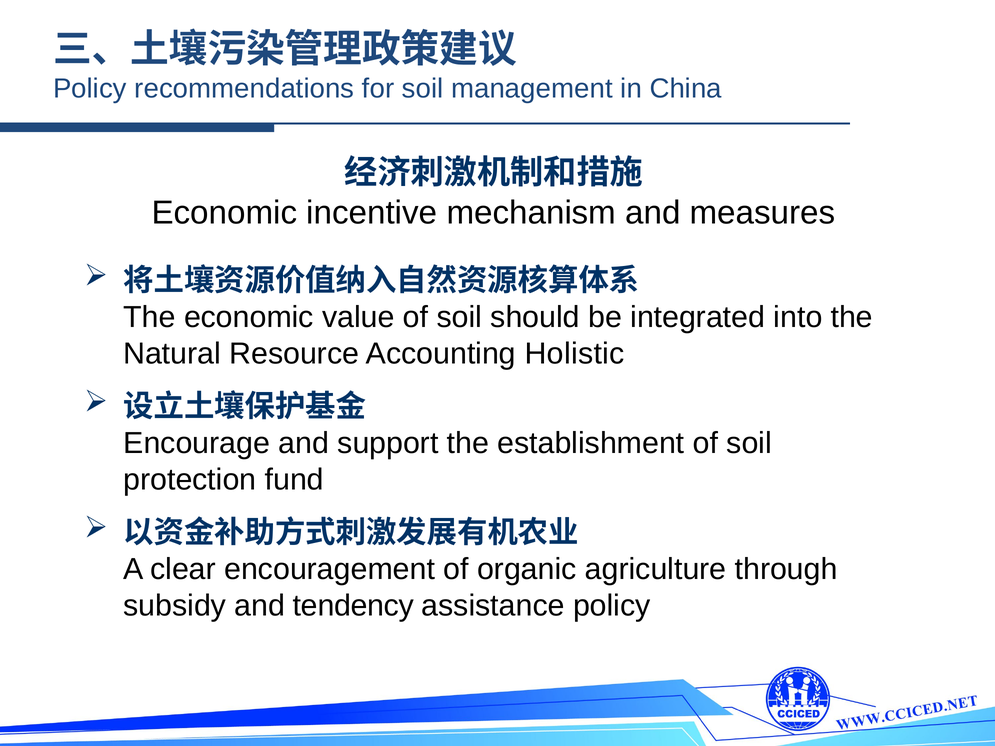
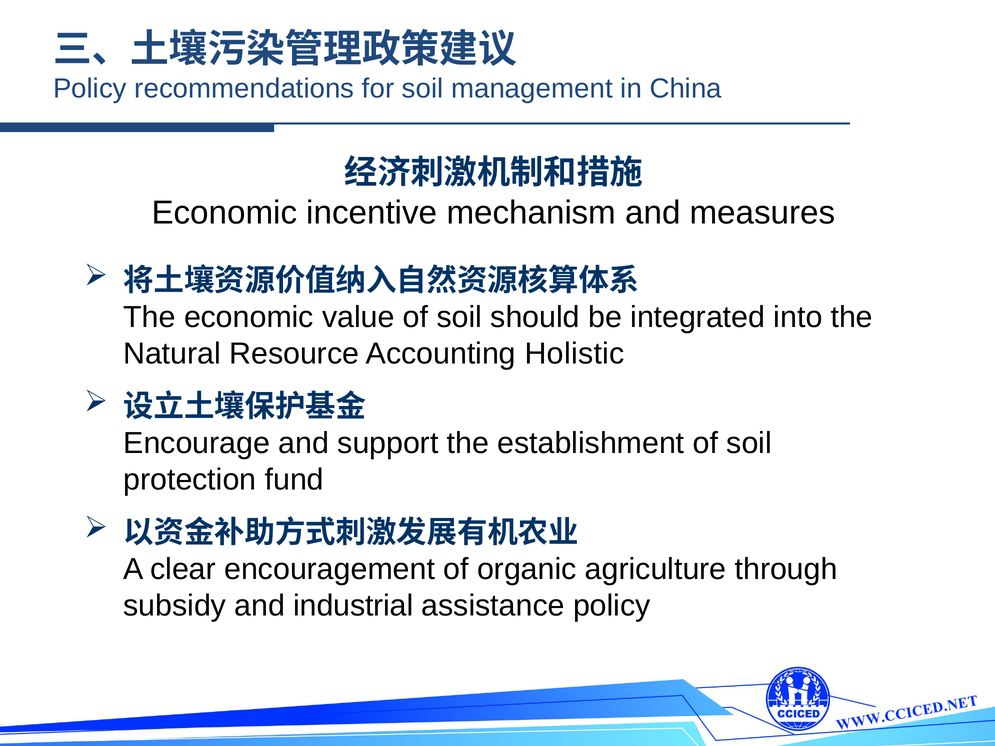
tendency: tendency -> industrial
